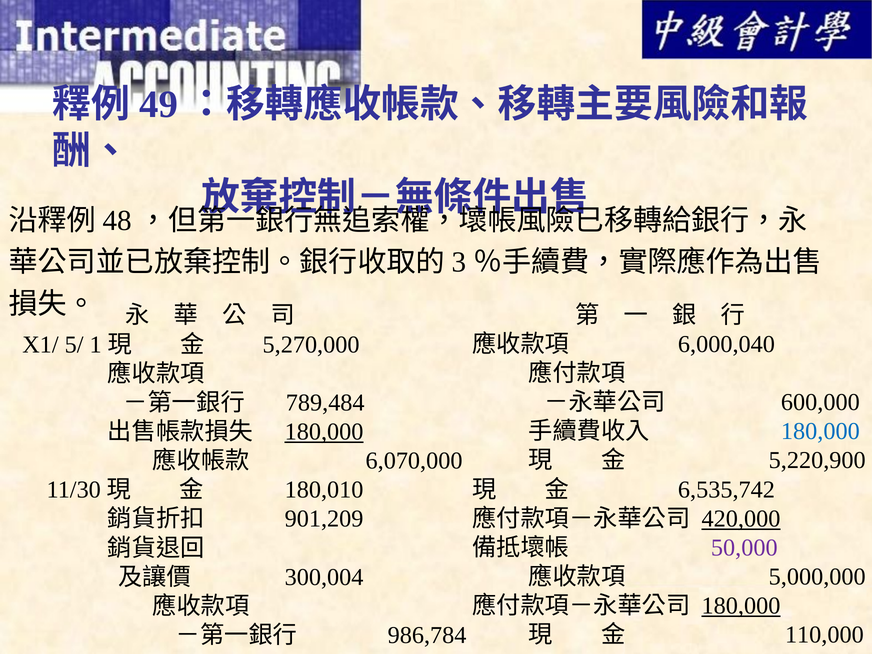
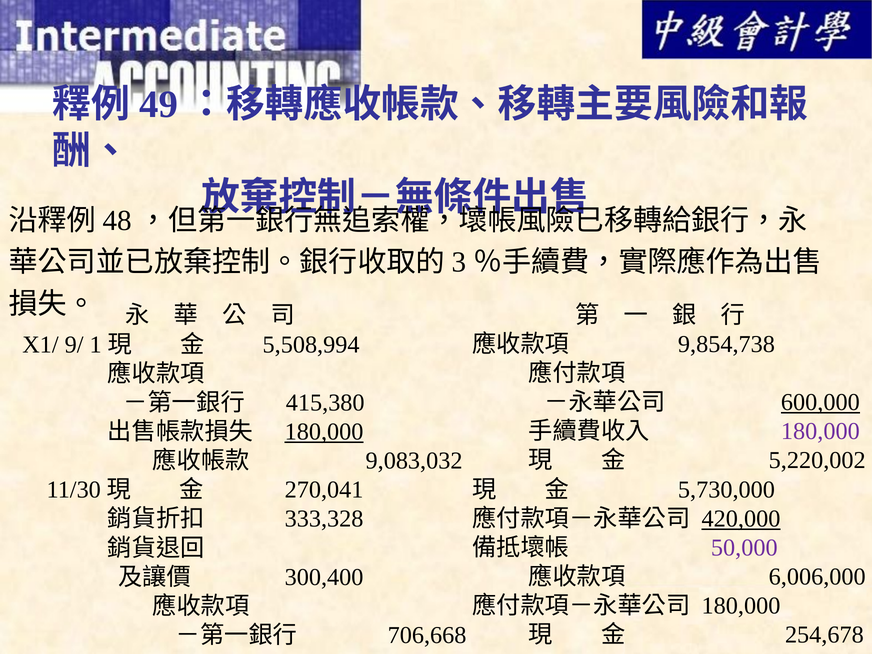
5/: 5/ -> 9/
5,270,000: 5,270,000 -> 5,508,994
6,000,040: 6,000,040 -> 9,854,738
600,000 underline: none -> present
789,484: 789,484 -> 415,380
180,000 at (820, 431) colour: blue -> purple
5,220,900: 5,220,900 -> 5,220,002
6,070,000: 6,070,000 -> 9,083,032
180,010: 180,010 -> 270,041
6,535,742: 6,535,742 -> 5,730,000
901,209: 901,209 -> 333,328
5,000,000: 5,000,000 -> 6,006,000
300,004: 300,004 -> 300,400
180,000 at (741, 606) underline: present -> none
110,000: 110,000 -> 254,678
986,784: 986,784 -> 706,668
